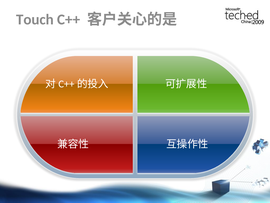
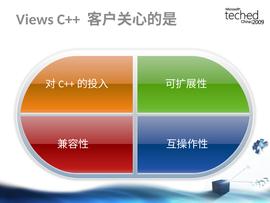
Touch: Touch -> Views
